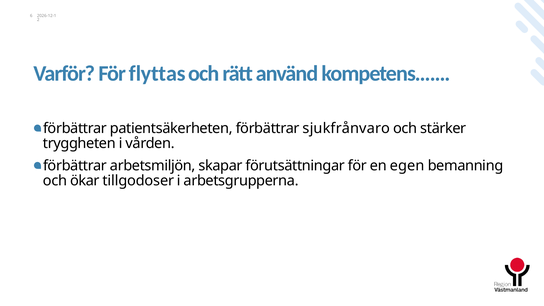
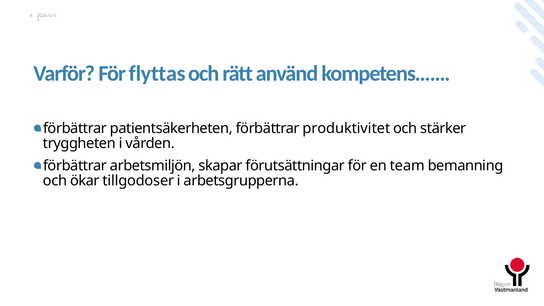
sjukfrånvaro: sjukfrånvaro -> produktivitet
egen: egen -> team
